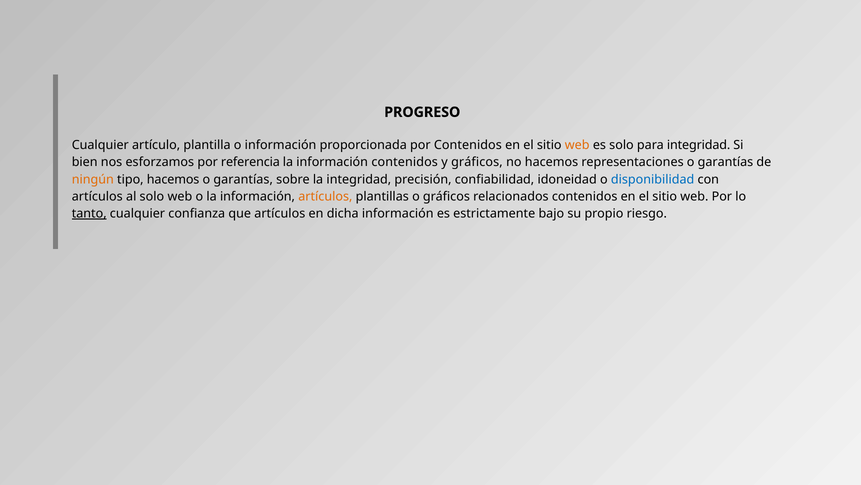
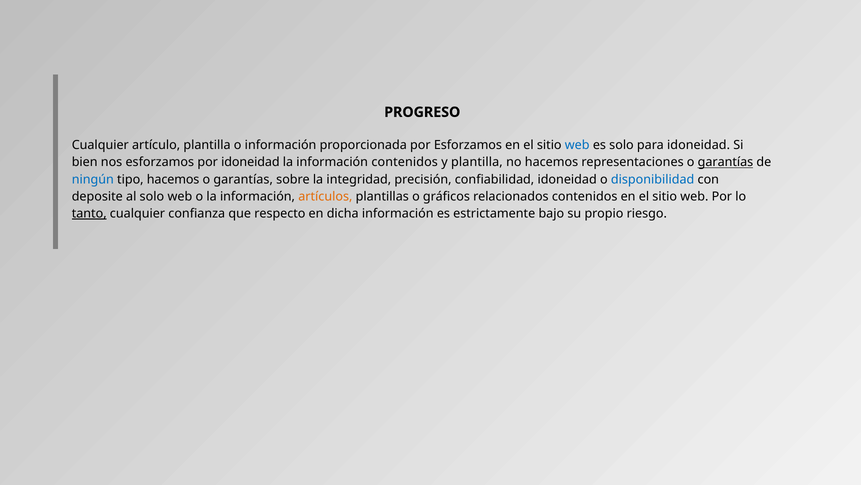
por Contenidos: Contenidos -> Esforzamos
web at (577, 145) colour: orange -> blue
para integridad: integridad -> idoneidad
por referencia: referencia -> idoneidad
y gráficos: gráficos -> plantilla
garantías at (725, 162) underline: none -> present
ningún colour: orange -> blue
artículos at (97, 196): artículos -> deposite
que artículos: artículos -> respecto
